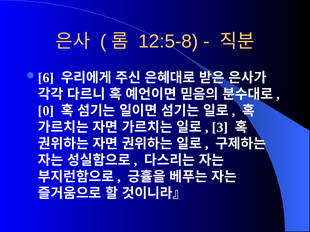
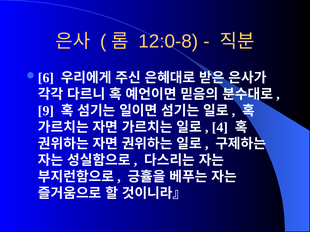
12:5-8: 12:5-8 -> 12:0-8
0: 0 -> 9
3: 3 -> 4
